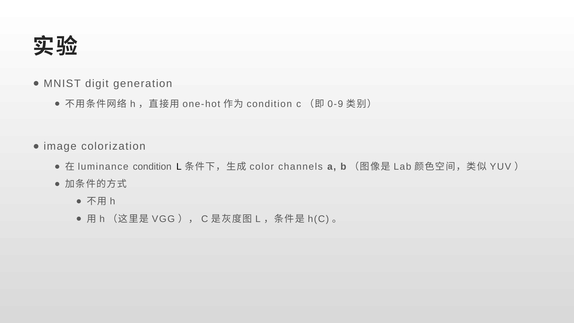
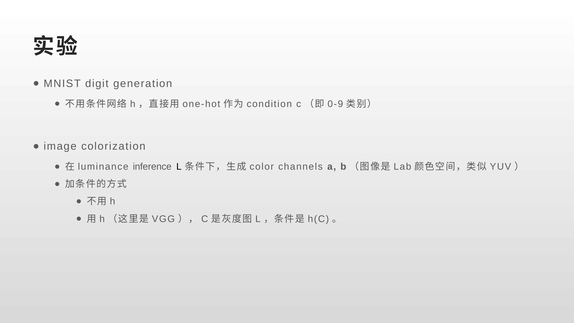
condition at (152, 167): condition -> inference
